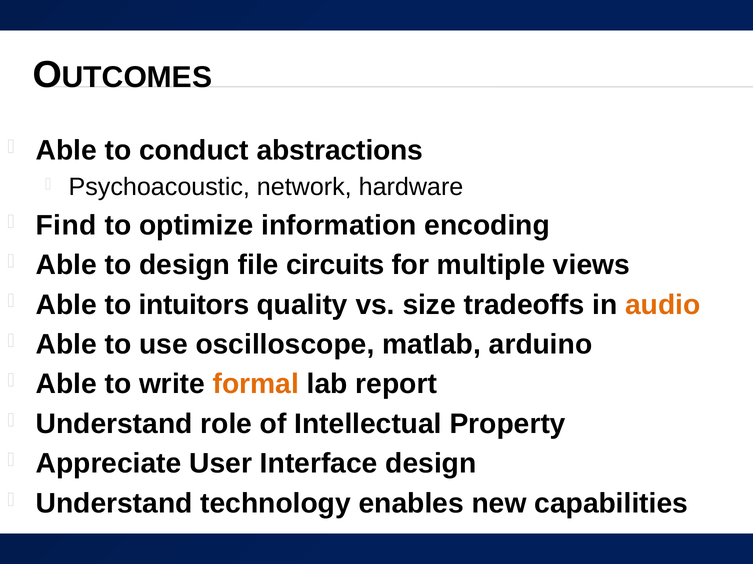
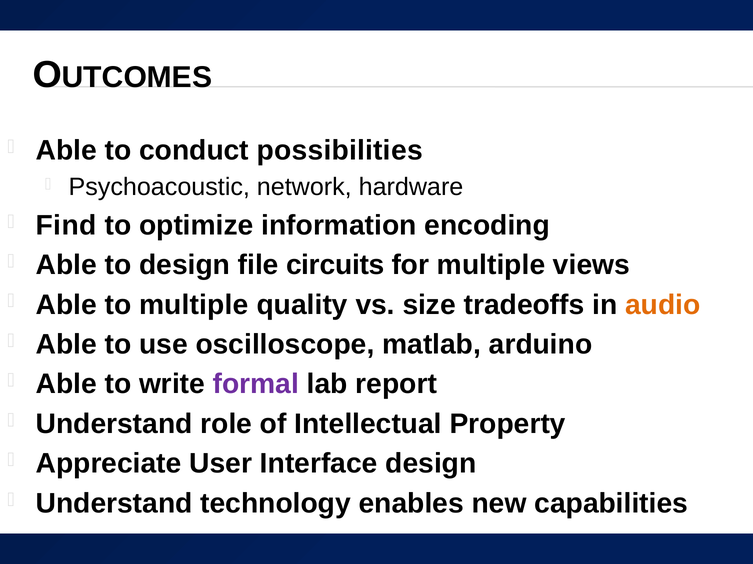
abstractions: abstractions -> possibilities
to intuitors: intuitors -> multiple
formal colour: orange -> purple
